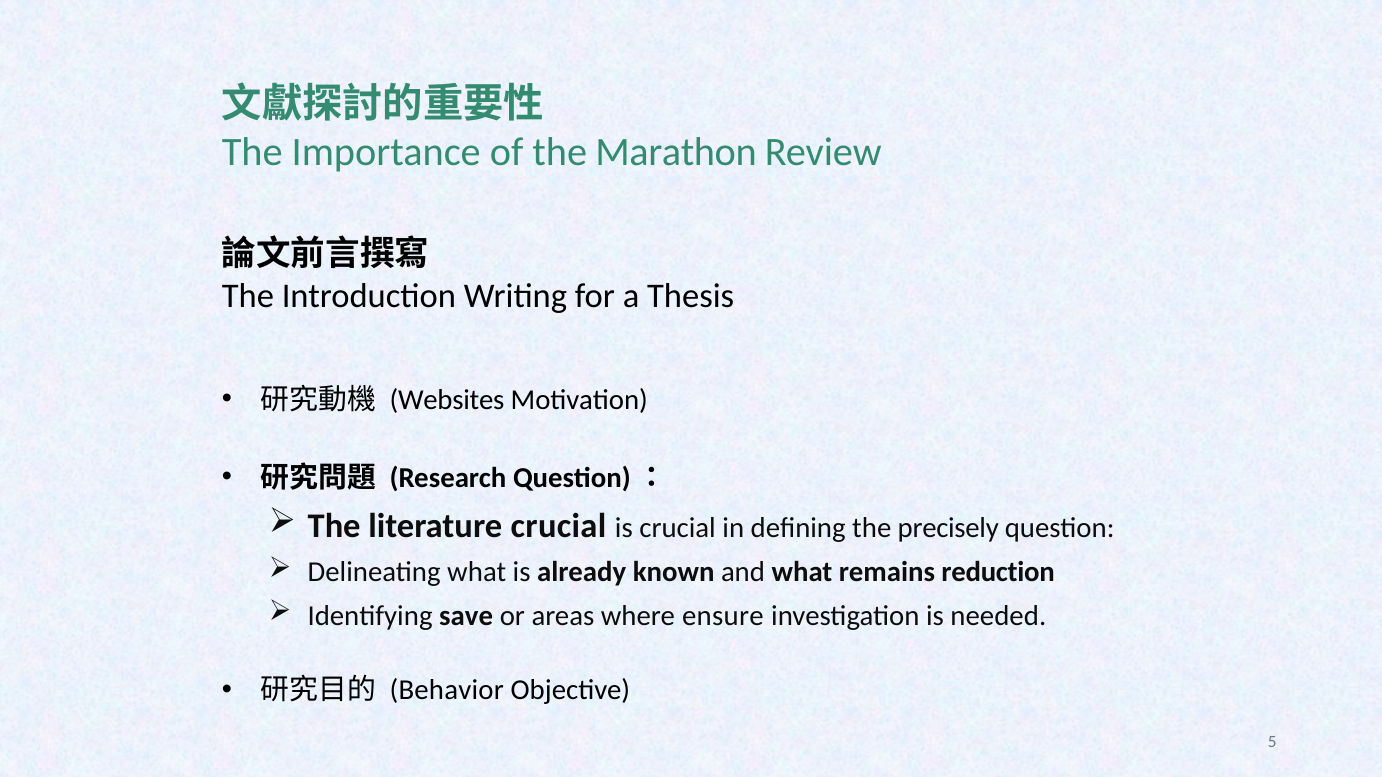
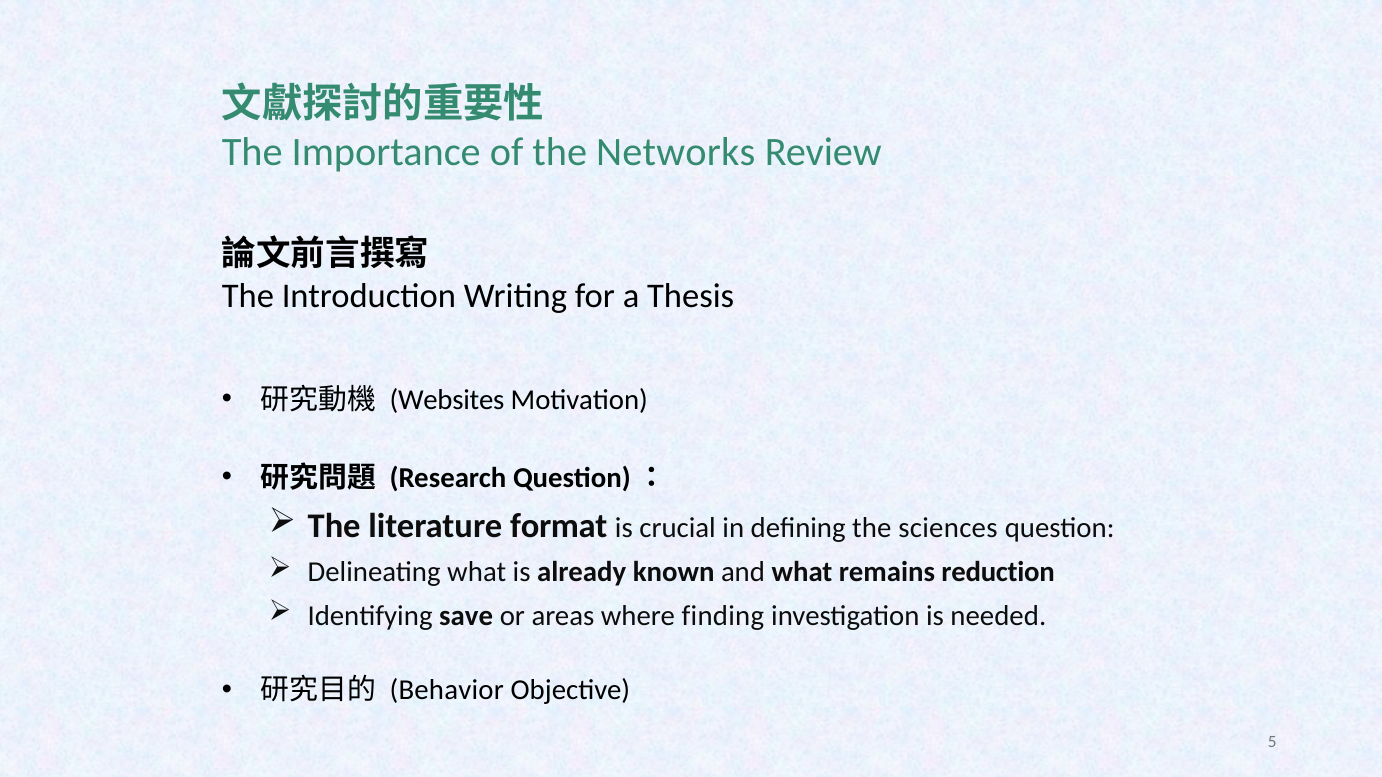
Marathon: Marathon -> Networks
literature crucial: crucial -> format
precisely: precisely -> sciences
ensure: ensure -> finding
